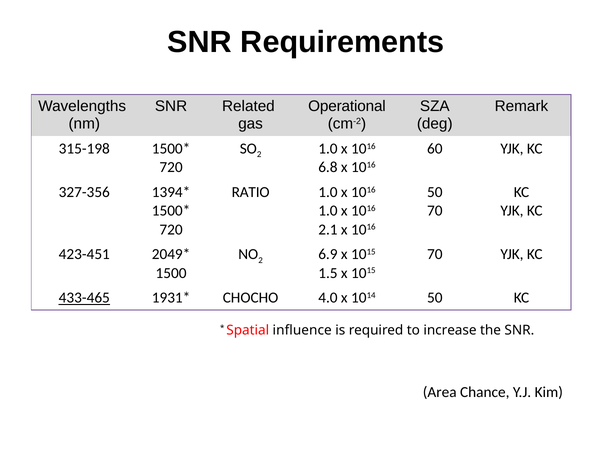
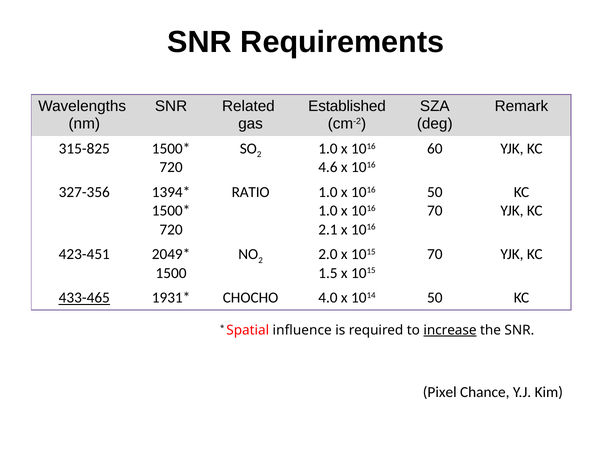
Operational: Operational -> Established
315-198: 315-198 -> 315-825
6.8: 6.8 -> 4.6
6.9: 6.9 -> 2.0
increase underline: none -> present
Area: Area -> Pixel
